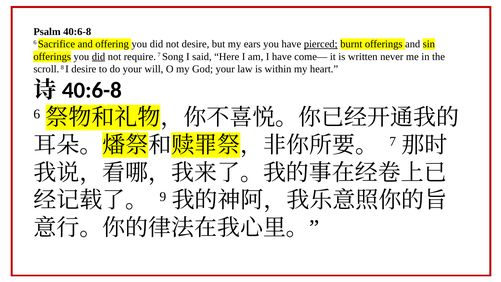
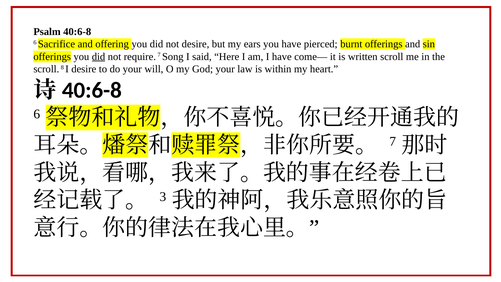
pierced underline: present -> none
written never: never -> scroll
9: 9 -> 3
